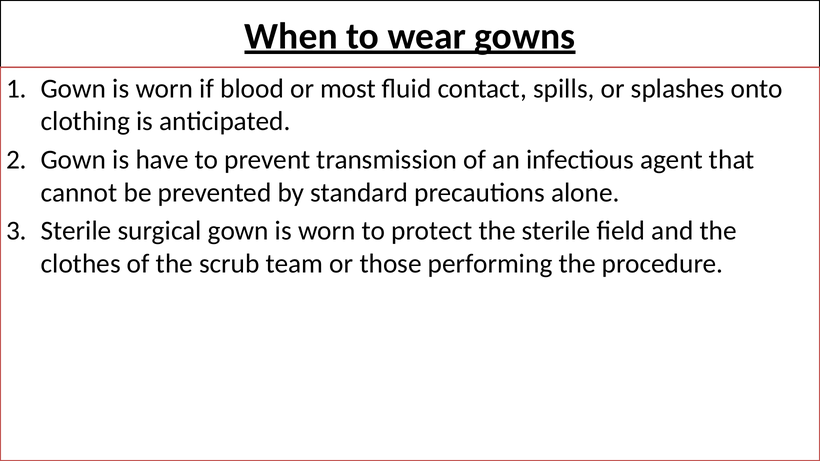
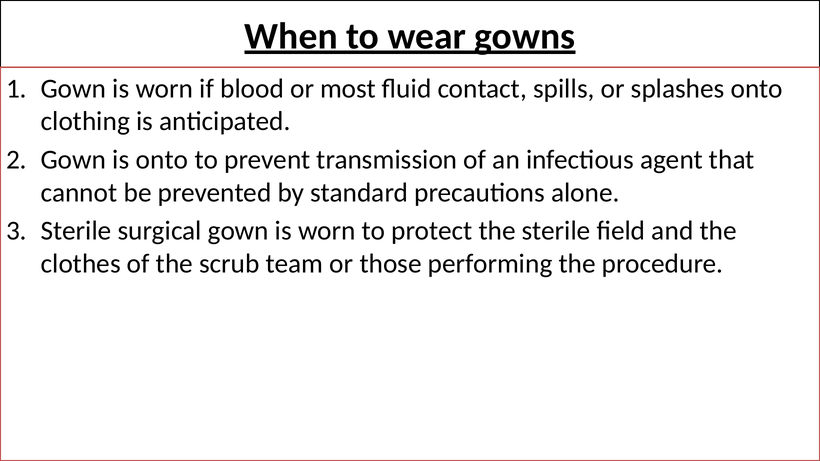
is have: have -> onto
